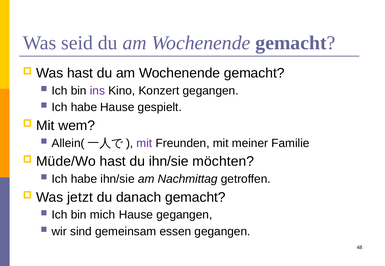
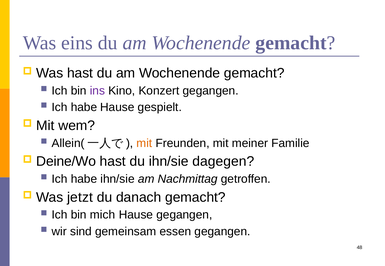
seid: seid -> eins
mit at (144, 143) colour: purple -> orange
Müde/Wo: Müde/Wo -> Deine/Wo
möchten: möchten -> dagegen
